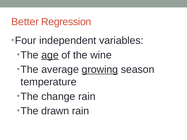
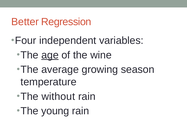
growing underline: present -> none
change: change -> without
drawn: drawn -> young
